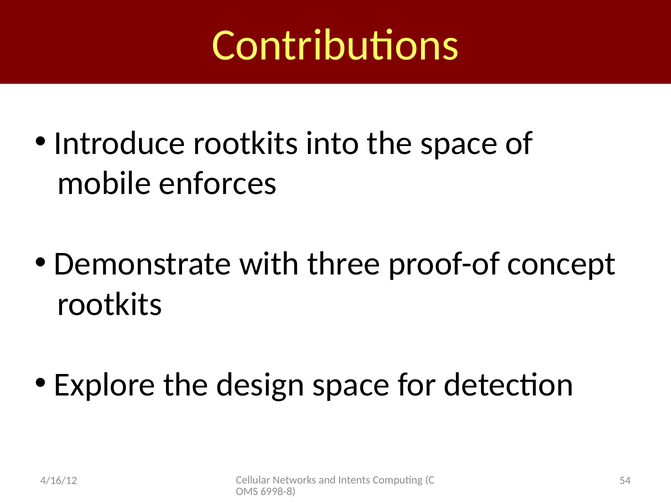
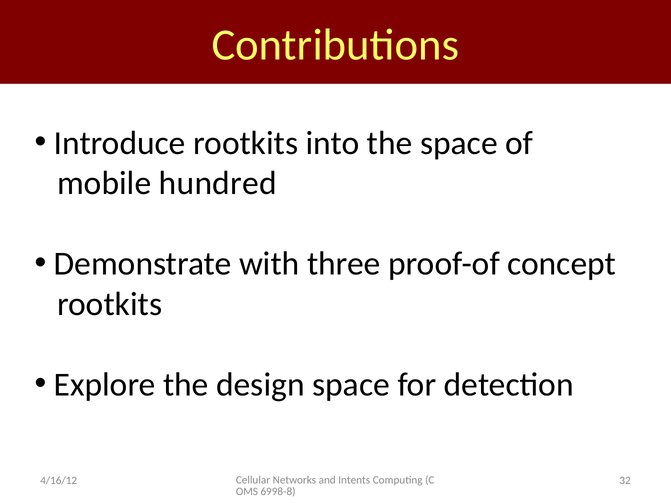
enforces: enforces -> hundred
54: 54 -> 32
